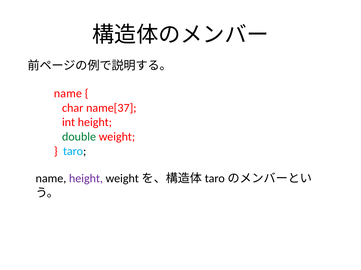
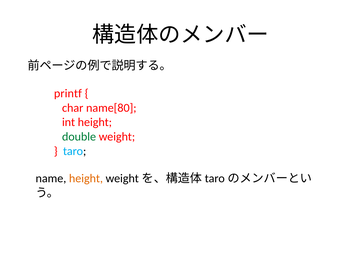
name at (68, 94): name -> printf
name[37: name[37 -> name[80
height at (86, 179) colour: purple -> orange
